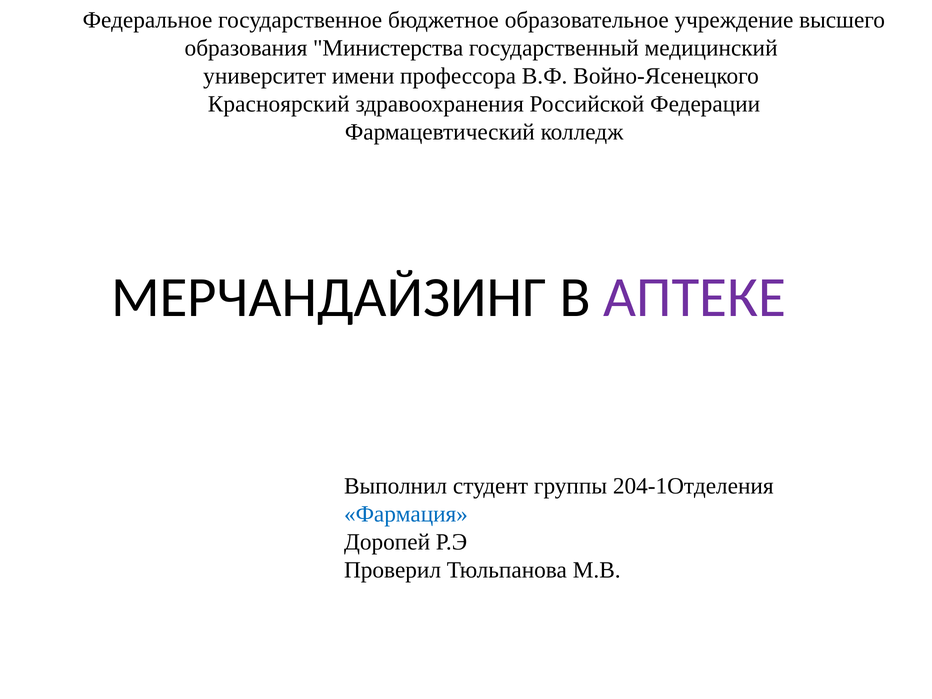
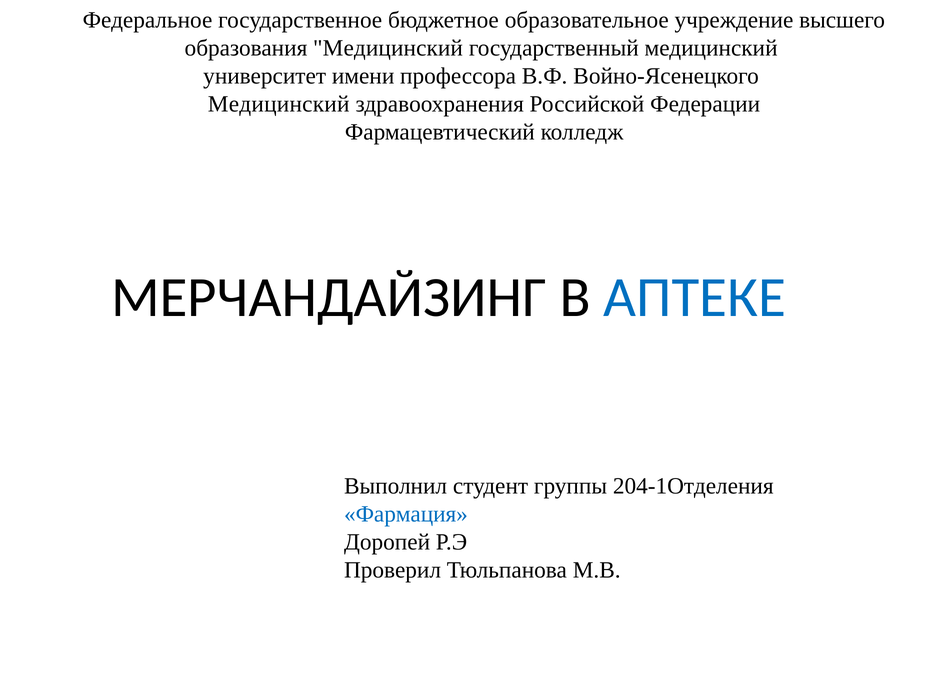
образования Министерства: Министерства -> Медицинский
Красноярский at (279, 104): Красноярский -> Медицинский
АПТЕКЕ colour: purple -> blue
